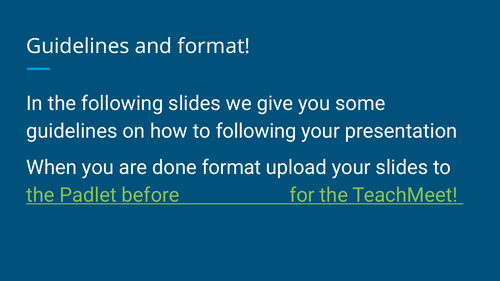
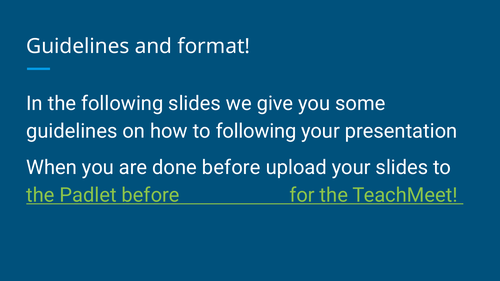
done format: format -> before
